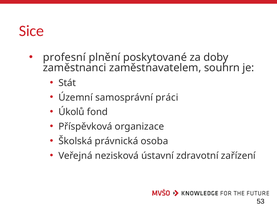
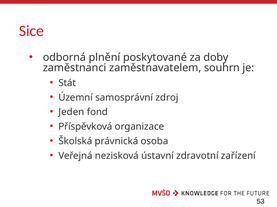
profesní: profesní -> odborná
práci: práci -> zdroj
Úkolů: Úkolů -> Jeden
